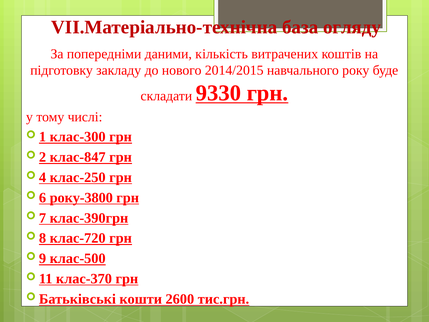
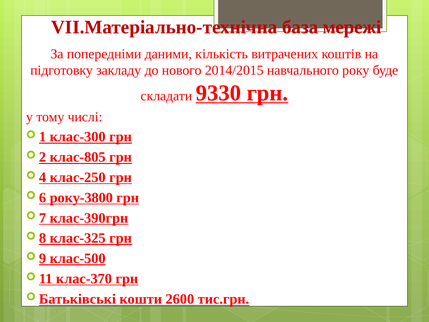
огляду: огляду -> мережі
клас-847: клас-847 -> клас-805
клас-720: клас-720 -> клас-325
